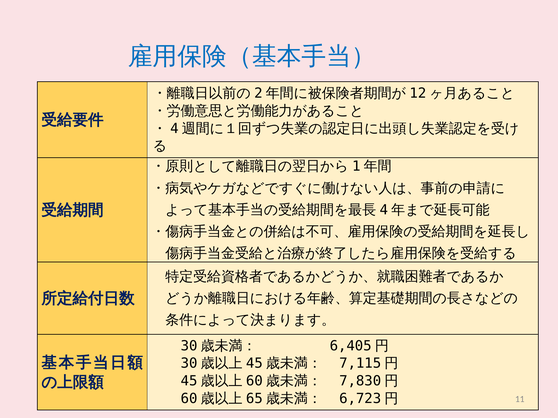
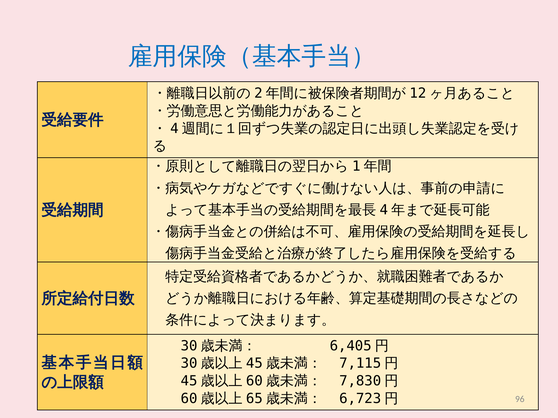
11: 11 -> 96
